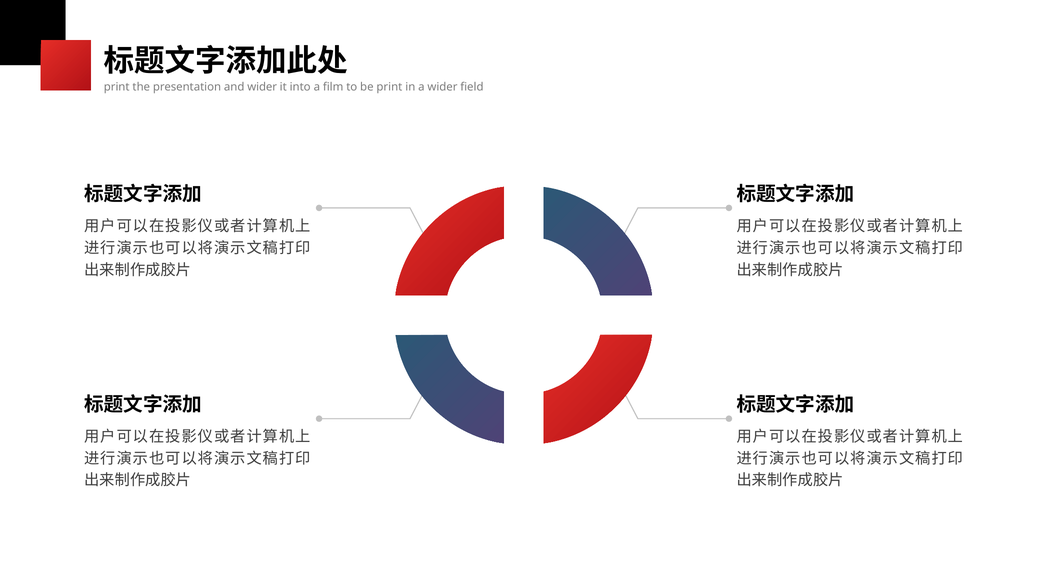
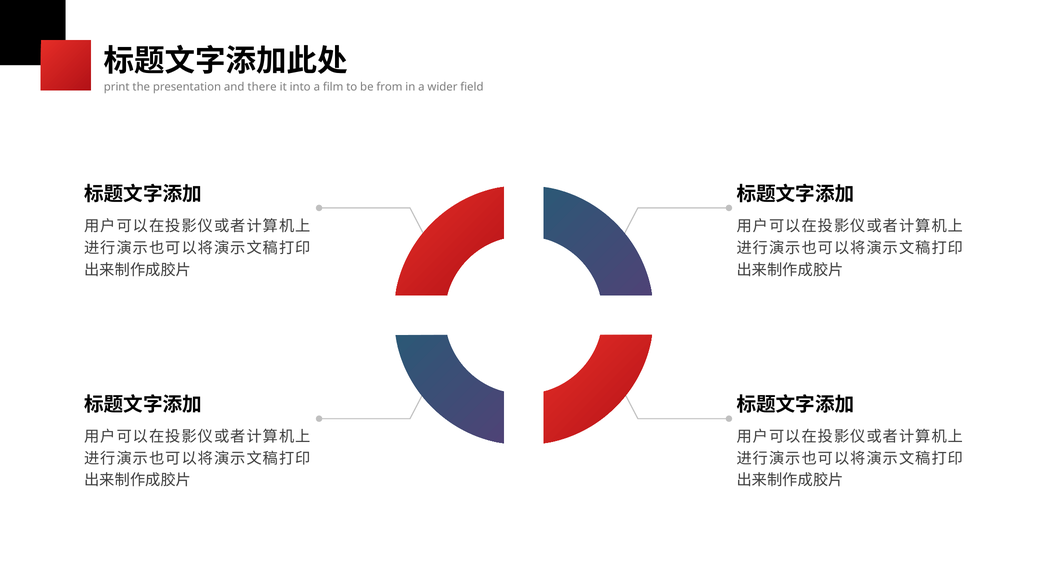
and wider: wider -> there
be print: print -> from
